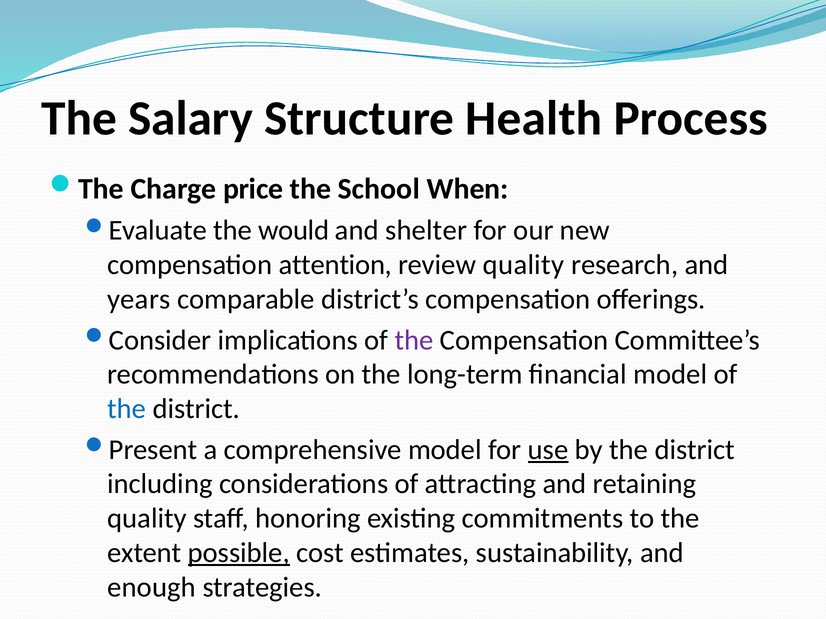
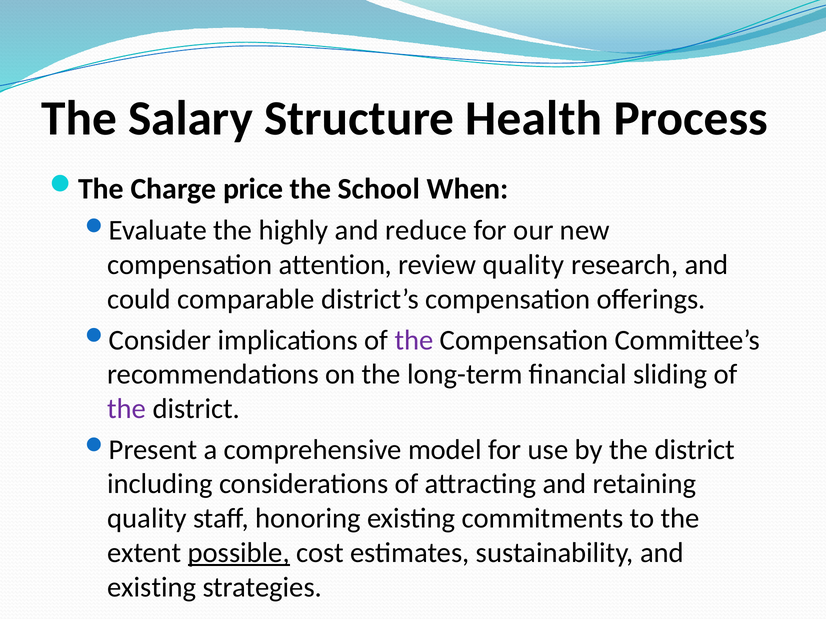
would: would -> highly
shelter: shelter -> reduce
years: years -> could
financial model: model -> sliding
the at (127, 409) colour: blue -> purple
use underline: present -> none
enough at (152, 588): enough -> existing
